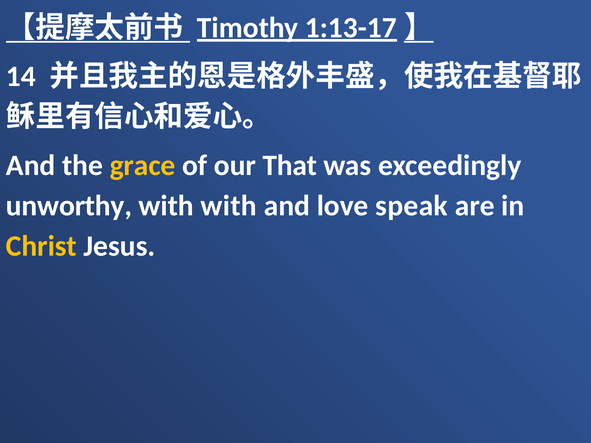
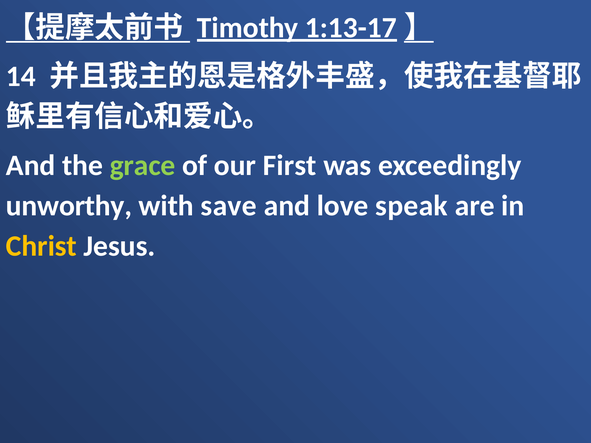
grace colour: yellow -> light green
That: That -> First
with with: with -> save
